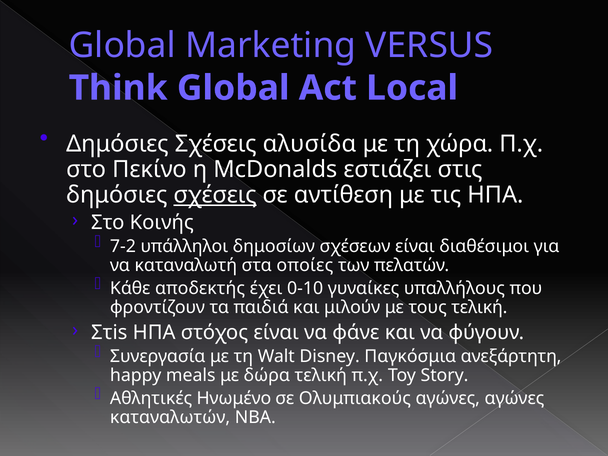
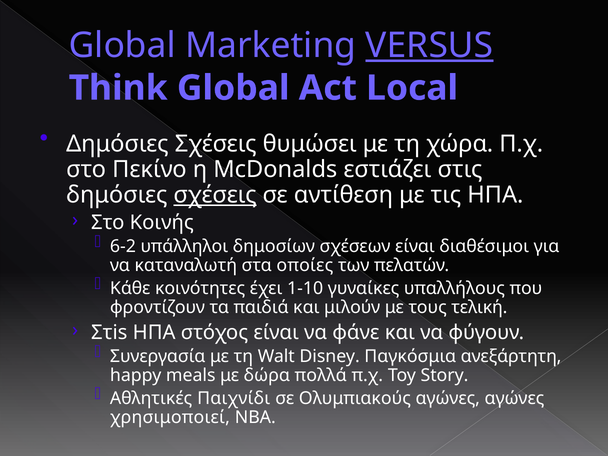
VERSUS underline: none -> present
αλυσίδα: αλυσίδα -> θυμώσει
7-2: 7-2 -> 6-2
αποδεκτής: αποδεκτής -> κοινότητες
0-10: 0-10 -> 1-10
δώρα τελική: τελική -> πολλά
Ηνωμένο: Ηνωμένο -> Παιχνίδι
καταναλωτών: καταναλωτών -> χρησιμοποιεί
